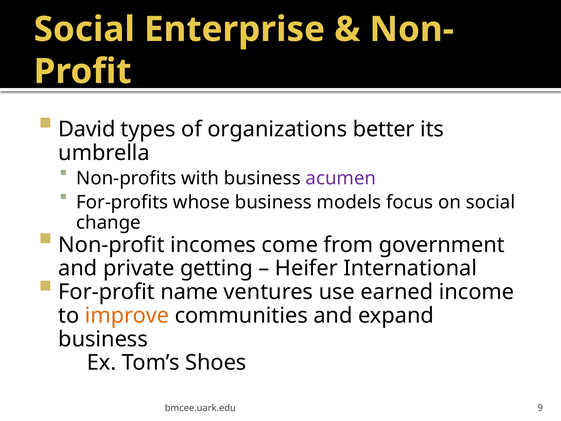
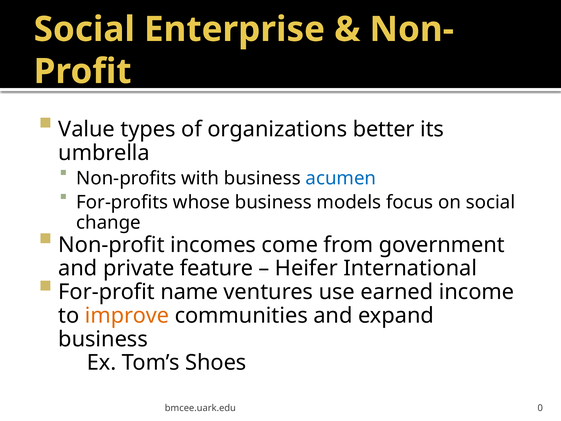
David: David -> Value
acumen colour: purple -> blue
getting: getting -> feature
9: 9 -> 0
